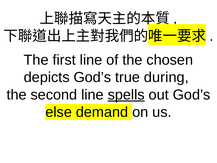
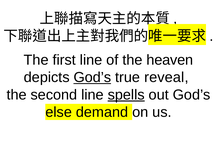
chosen: chosen -> heaven
God’s at (92, 77) underline: none -> present
during: during -> reveal
